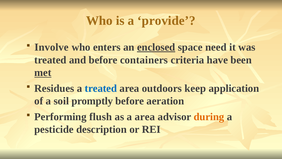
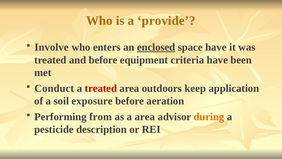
space need: need -> have
containers: containers -> equipment
met underline: present -> none
Residues: Residues -> Conduct
treated at (101, 88) colour: blue -> red
promptly: promptly -> exposure
flush: flush -> from
